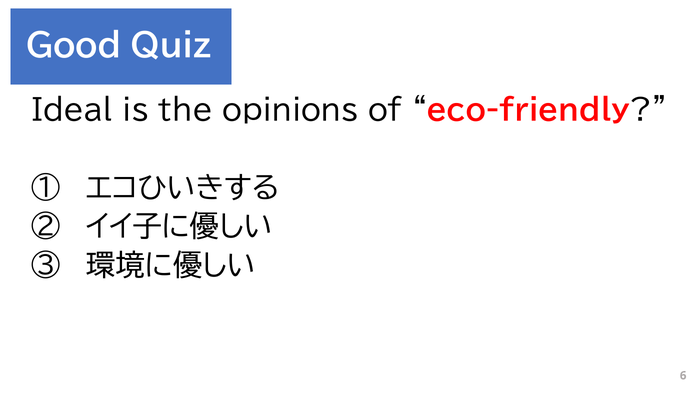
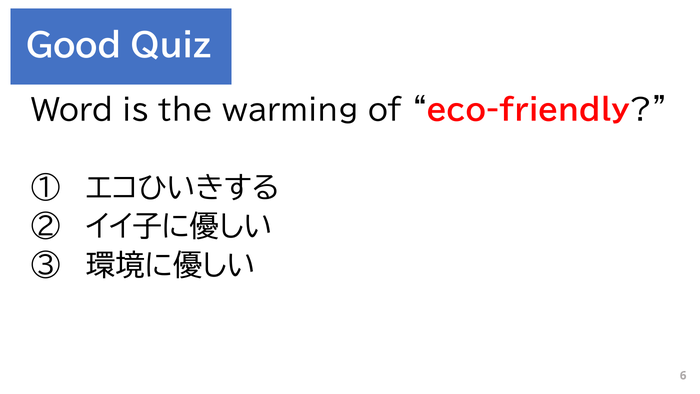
Ideal: Ideal -> Word
opinions: opinions -> warming
